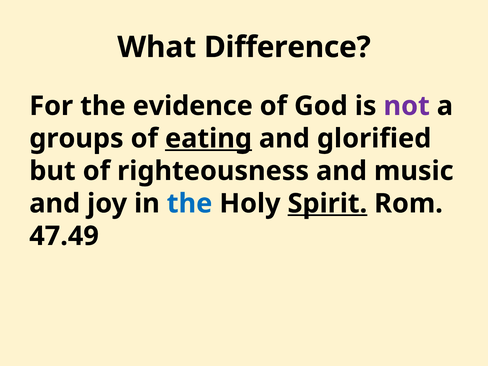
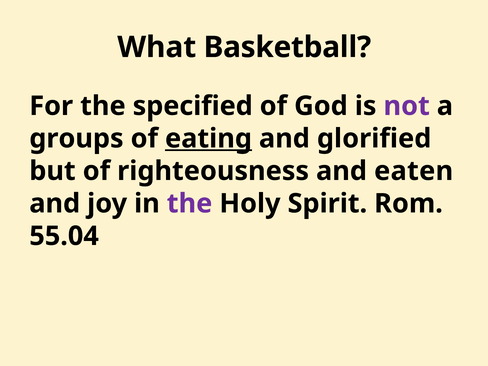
Difference: Difference -> Basketball
evidence: evidence -> specified
music: music -> eaten
the at (190, 204) colour: blue -> purple
Spirit underline: present -> none
47.49: 47.49 -> 55.04
